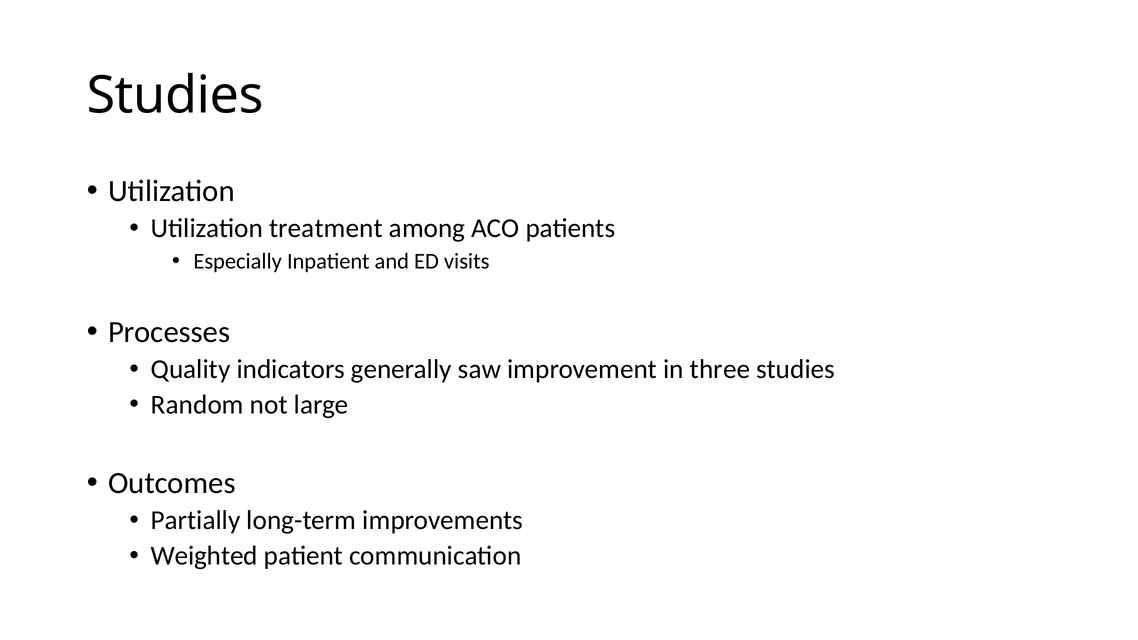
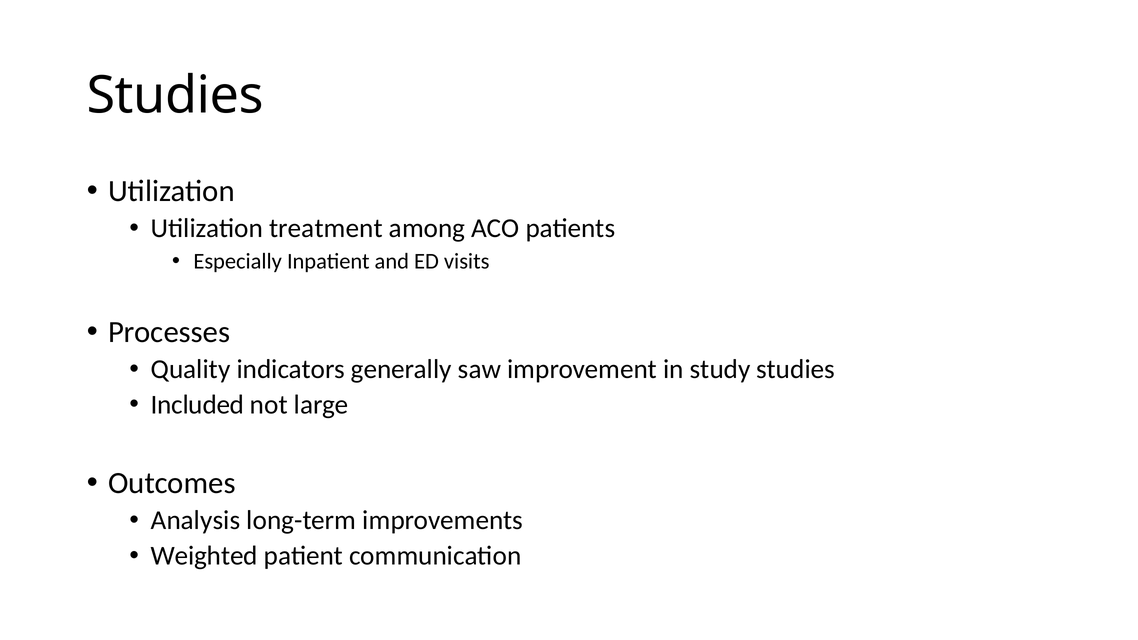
three: three -> study
Random: Random -> Included
Partially: Partially -> Analysis
